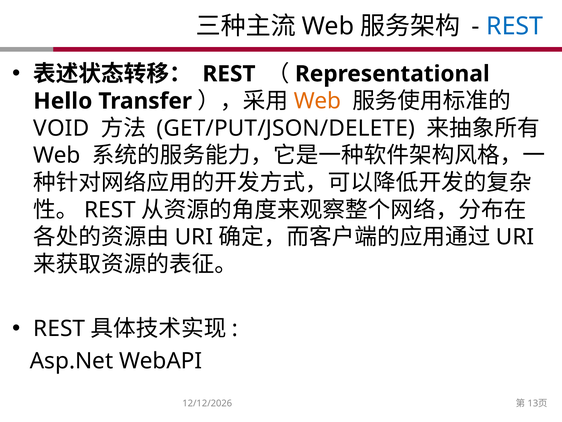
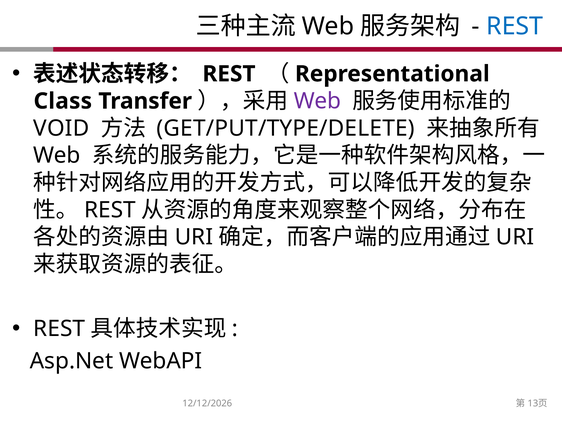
Hello: Hello -> Class
Web at (317, 101) colour: orange -> purple
GET/PUT/JSON/DELETE: GET/PUT/JSON/DELETE -> GET/PUT/TYPE/DELETE
